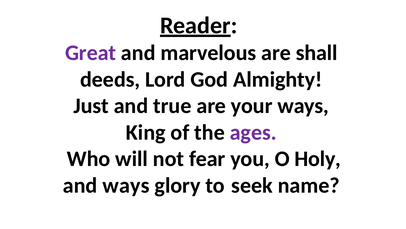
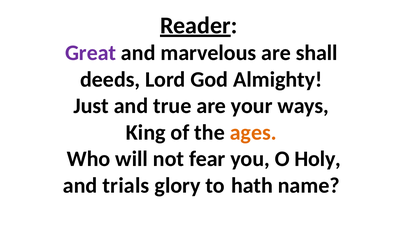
ages colour: purple -> orange
and ways: ways -> trials
seek: seek -> hath
